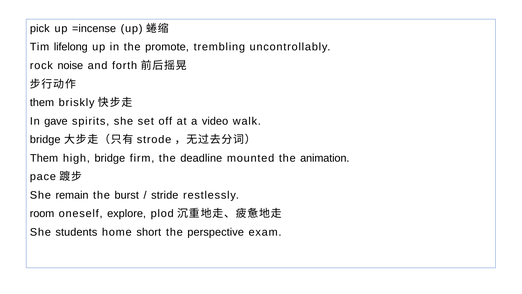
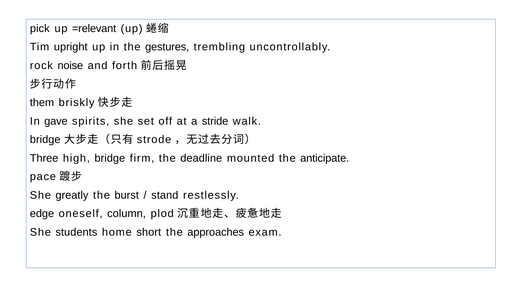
=incense: =incense -> =relevant
lifelong: lifelong -> upright
promote: promote -> gestures
video: video -> stride
Them at (44, 158): Them -> Three
animation: animation -> anticipate
remain: remain -> greatly
stride: stride -> stand
room: room -> edge
explore: explore -> column
perspective: perspective -> approaches
